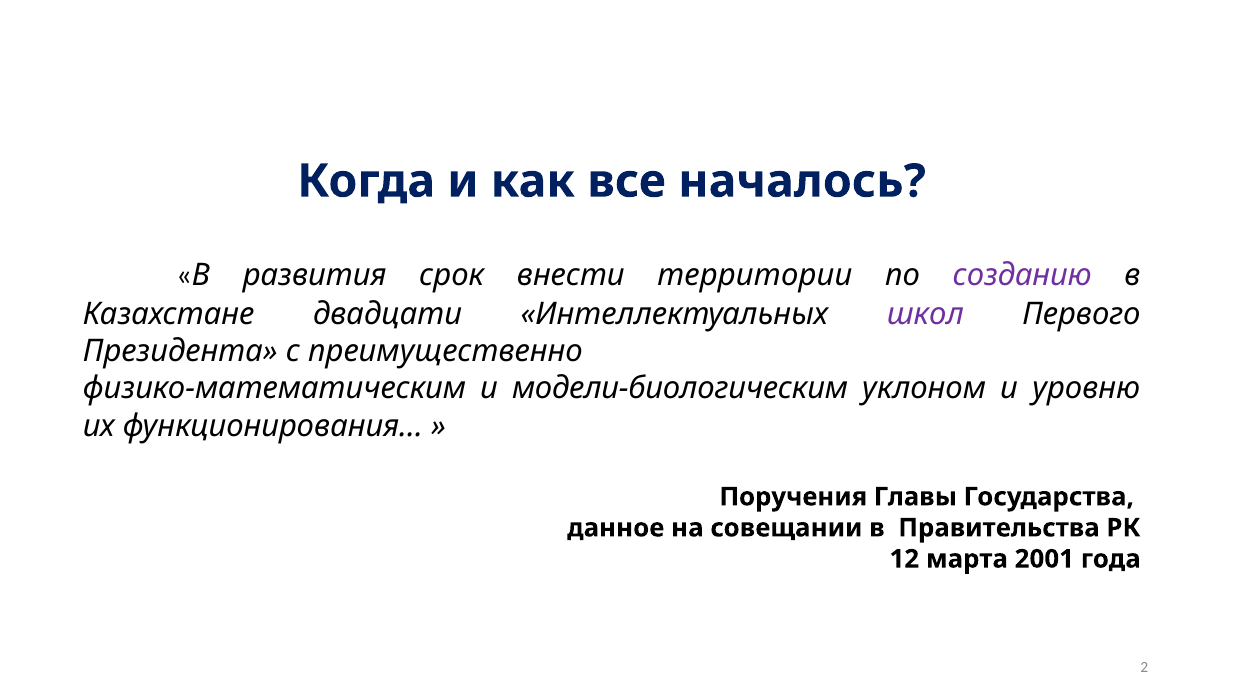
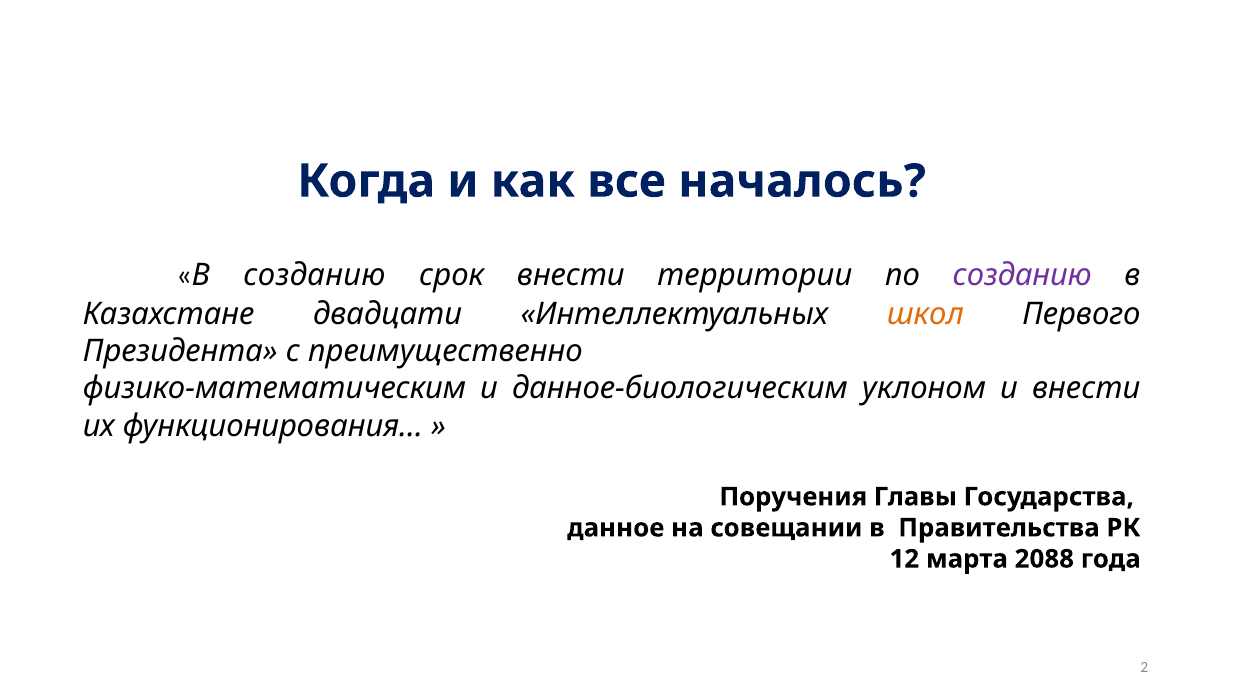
В развития: развития -> созданию
школ colour: purple -> orange
модели-биологическим: модели-биологическим -> данное-биологическим
и уровню: уровню -> внести
2001: 2001 -> 2088
